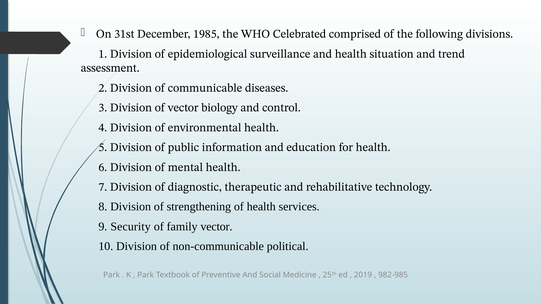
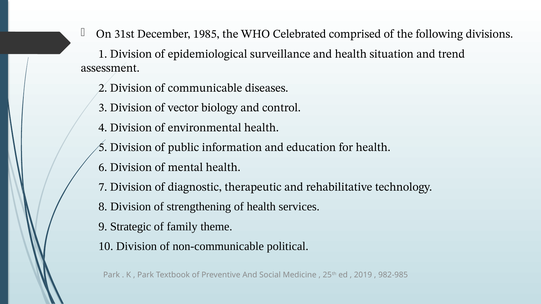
Security: Security -> Strategic
family vector: vector -> theme
